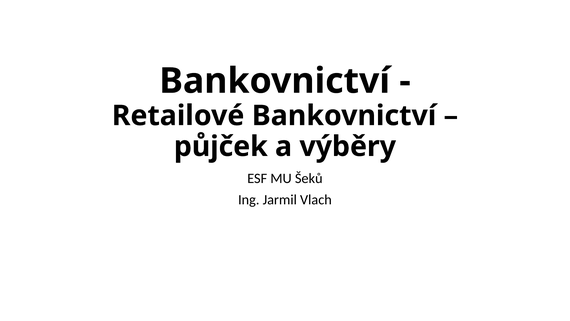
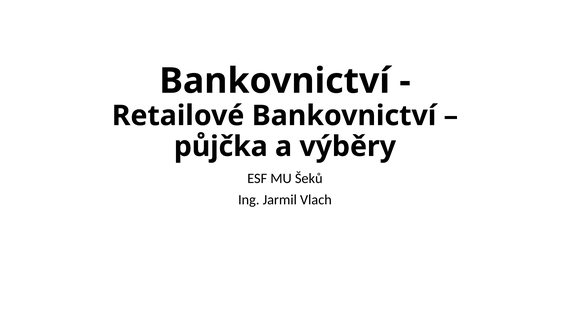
půjček: půjček -> půjčka
